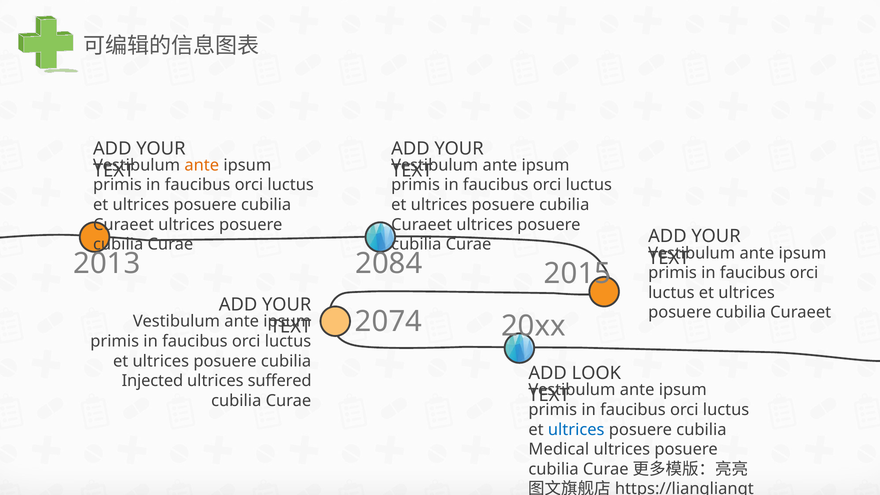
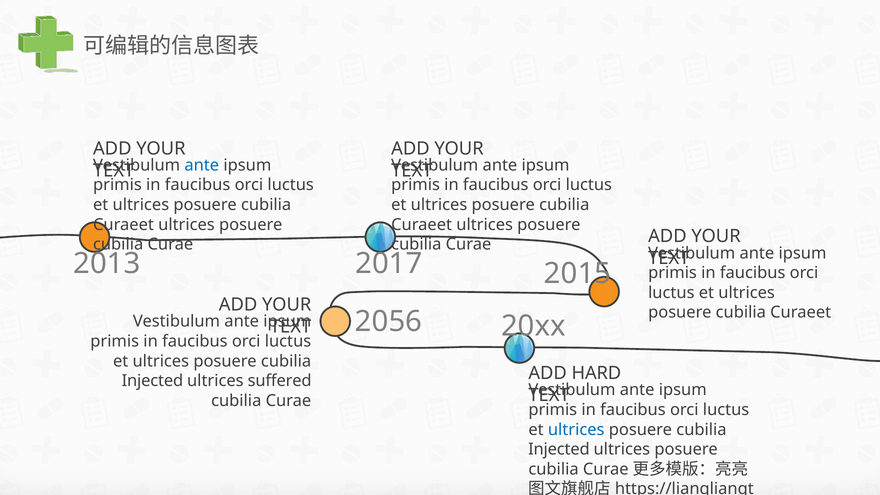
ante at (202, 165) colour: orange -> blue
2084: 2084 -> 2017
2074: 2074 -> 2056
LOOK: LOOK -> HARD
Medical at (559, 449): Medical -> Injected
